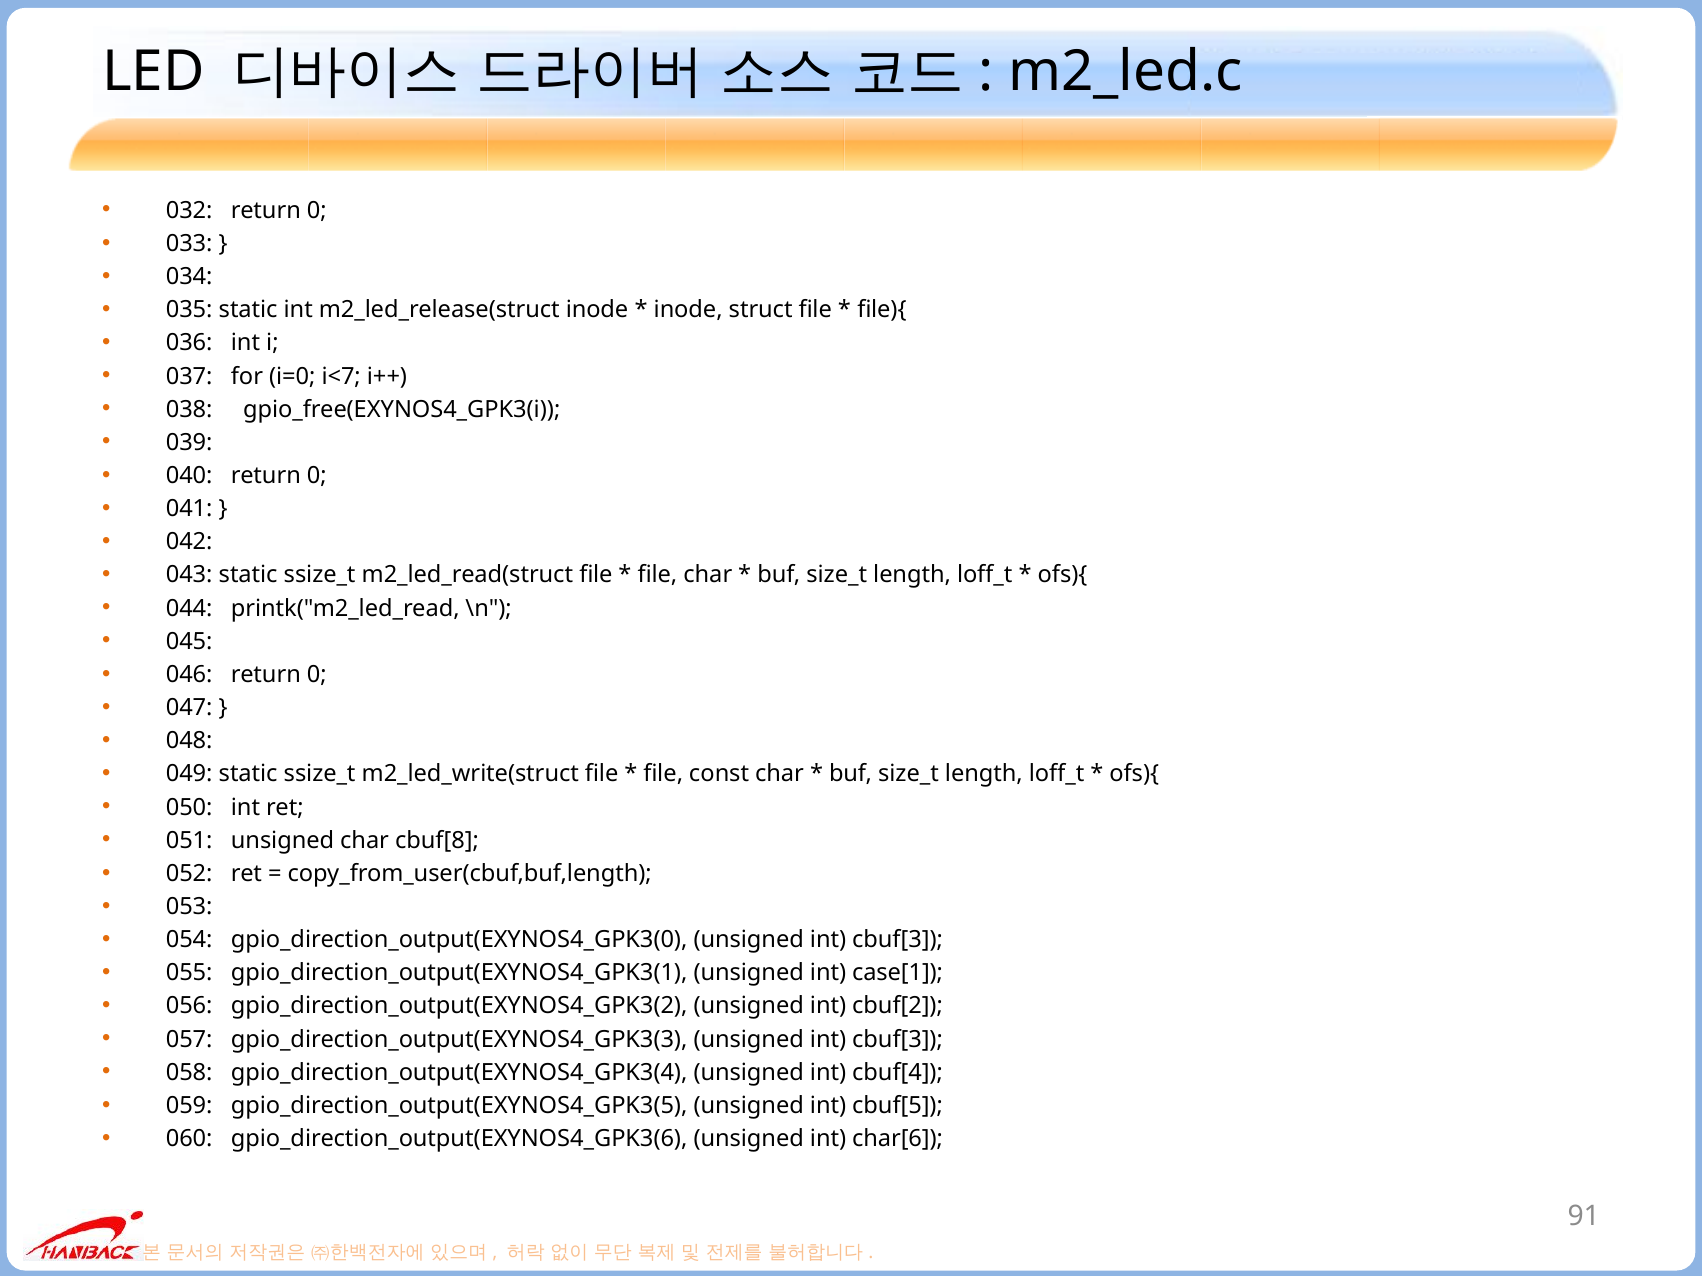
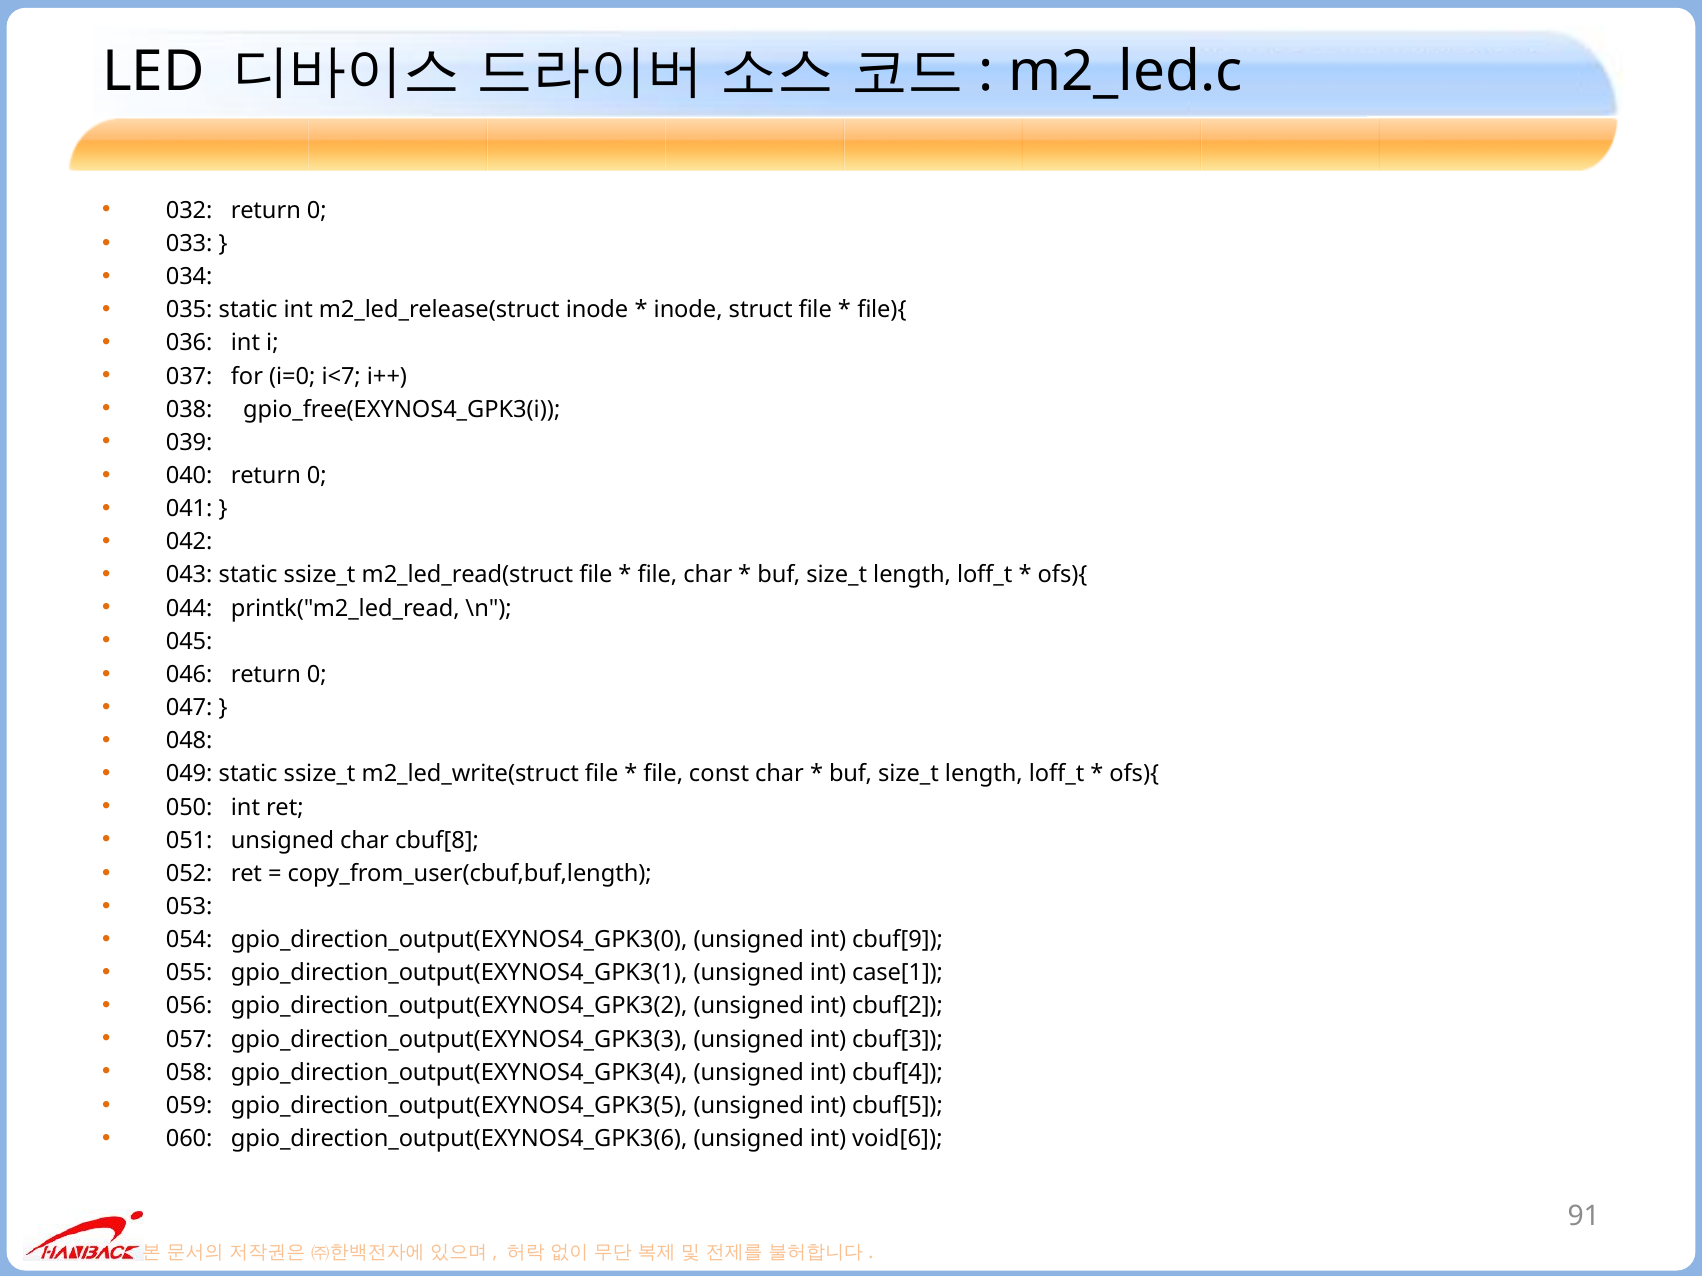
gpio_direction_output(EXYNOS4_GPK3(0 unsigned int cbuf[3: cbuf[3 -> cbuf[9
char[6: char[6 -> void[6
